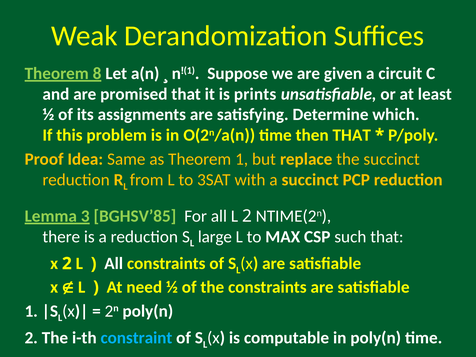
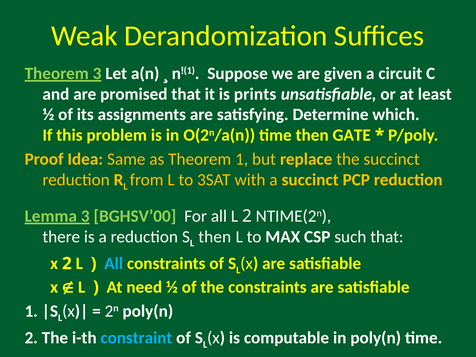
Theorem 8: 8 -> 3
then THAT: THAT -> GATE
BGHSV’85: BGHSV’85 -> BGHSV’00
L large: large -> then
All at (114, 264) colour: white -> light blue
